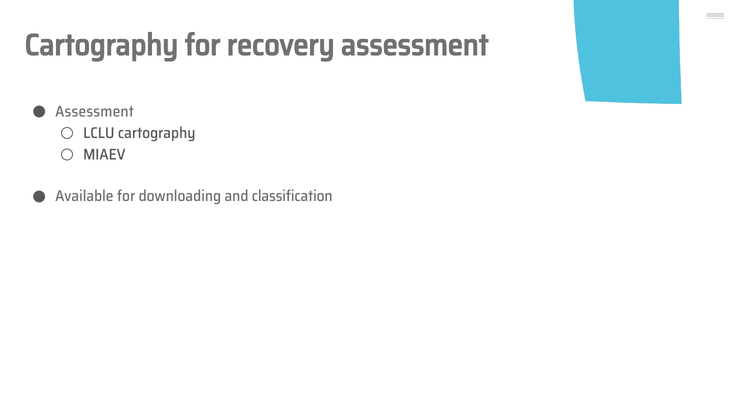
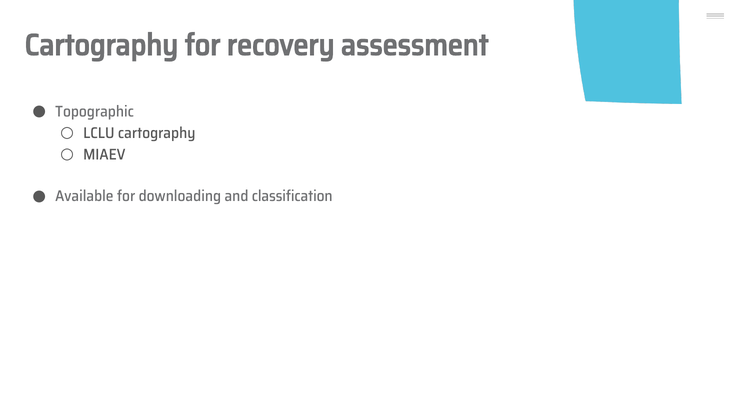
Assessment at (95, 112): Assessment -> Topographic
